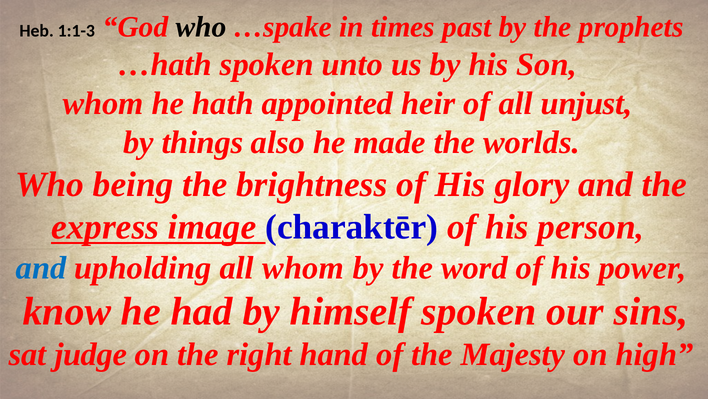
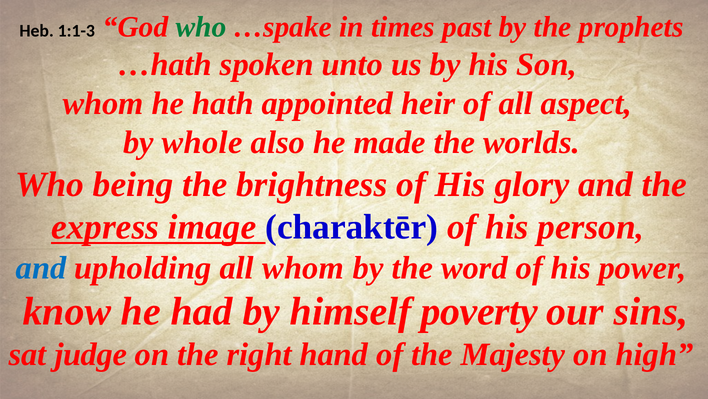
who at (201, 27) colour: black -> green
unjust: unjust -> aspect
things: things -> whole
himself spoken: spoken -> poverty
